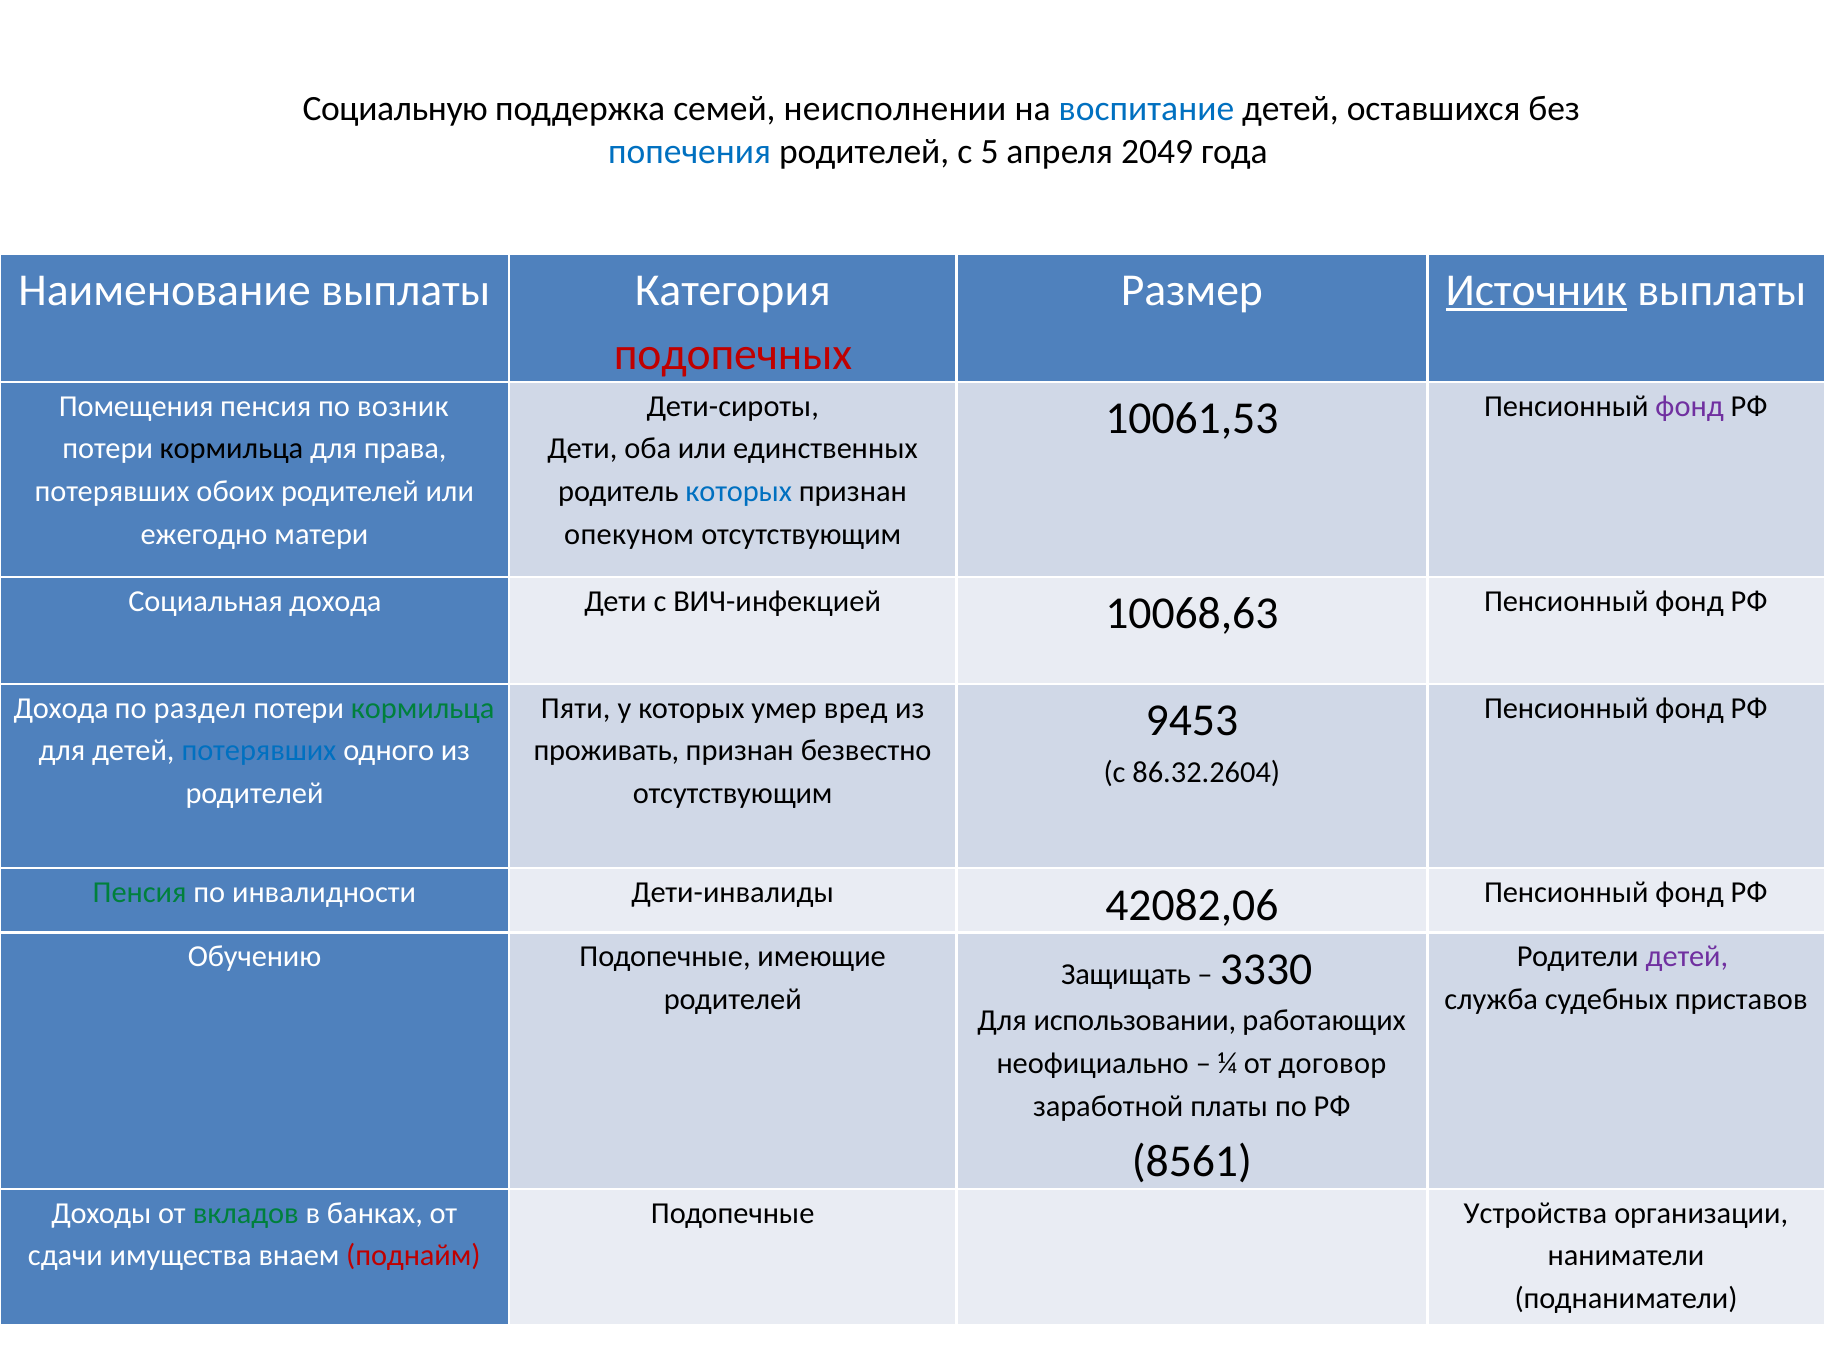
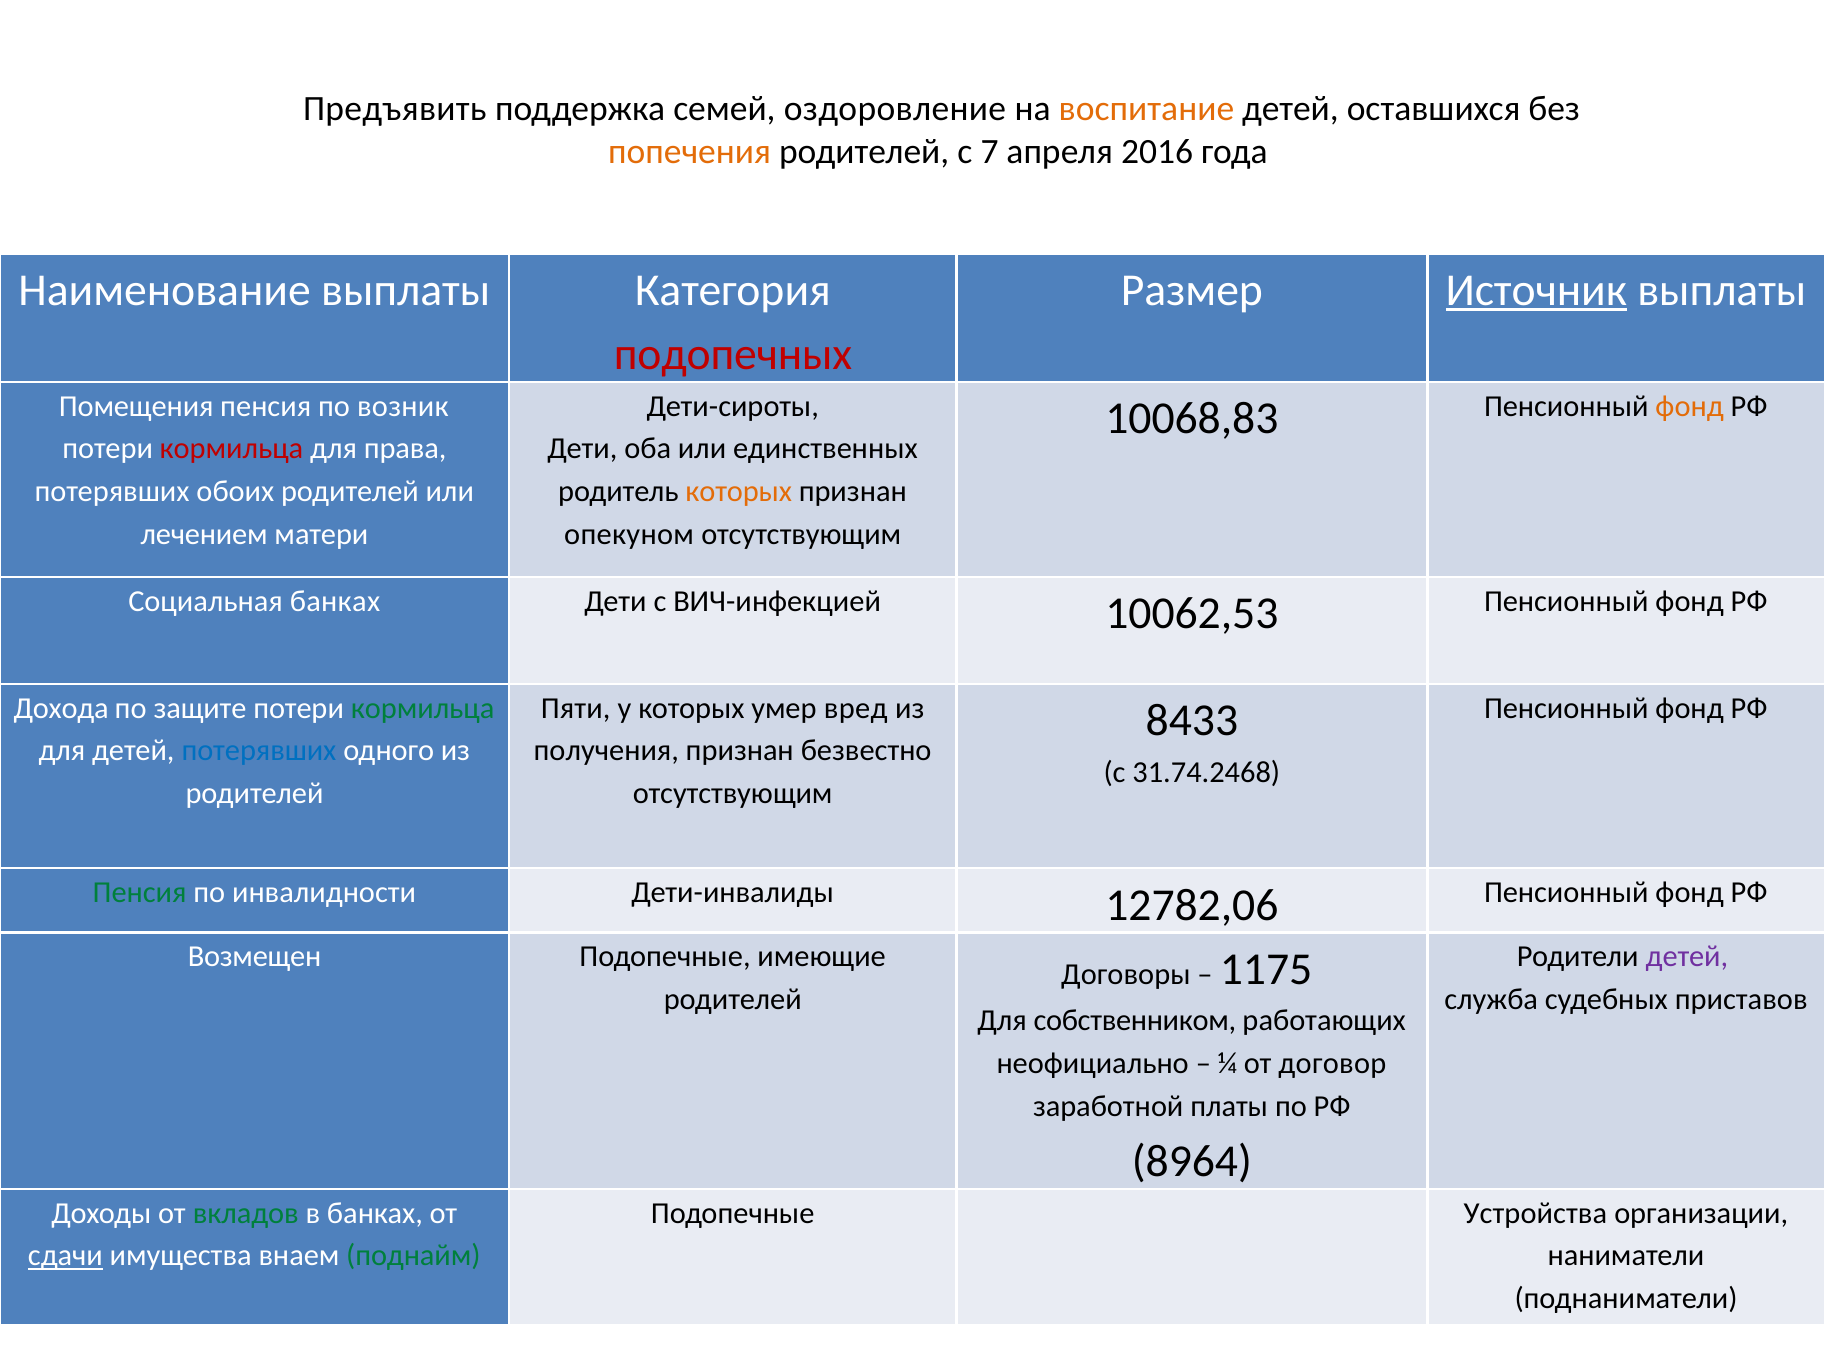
Социальную: Социальную -> Предъявить
неисполнении: неисполнении -> оздоровление
воспитание colour: blue -> orange
попечения colour: blue -> orange
5: 5 -> 7
2049: 2049 -> 2016
10061,53: 10061,53 -> 10068,83
фонд at (1690, 406) colour: purple -> orange
кормильца at (231, 449) colour: black -> red
которых at (739, 491) colour: blue -> orange
ежегодно: ежегодно -> лечением
Социальная дохода: дохода -> банках
10068,63: 10068,63 -> 10062,53
раздел: раздел -> защите
9453: 9453 -> 8433
проживать: проживать -> получения
86.32.2604: 86.32.2604 -> 31.74.2468
42082,06: 42082,06 -> 12782,06
Обучению: Обучению -> Возмещен
Защищать: Защищать -> Договоры
3330: 3330 -> 1175
использовании: использовании -> собственником
8561: 8561 -> 8964
сдачи underline: none -> present
поднайм colour: red -> green
